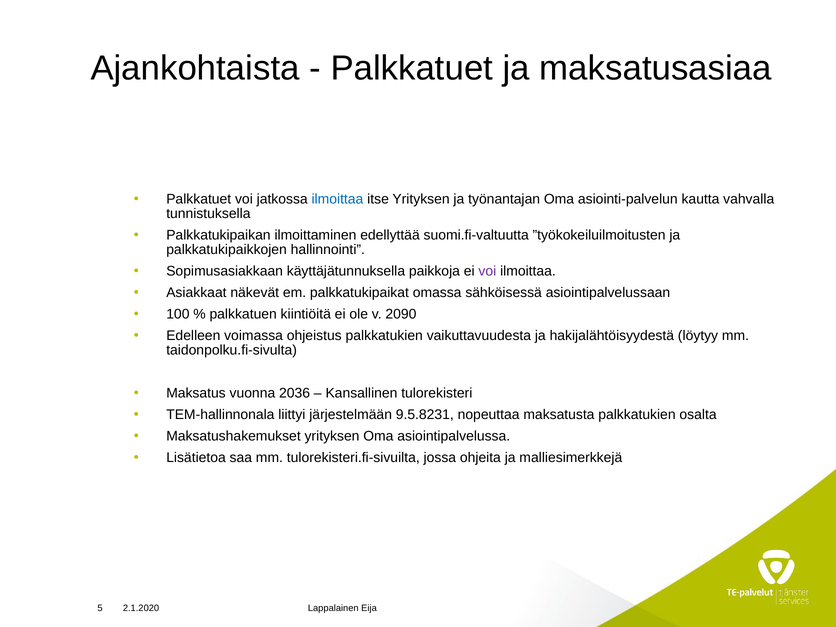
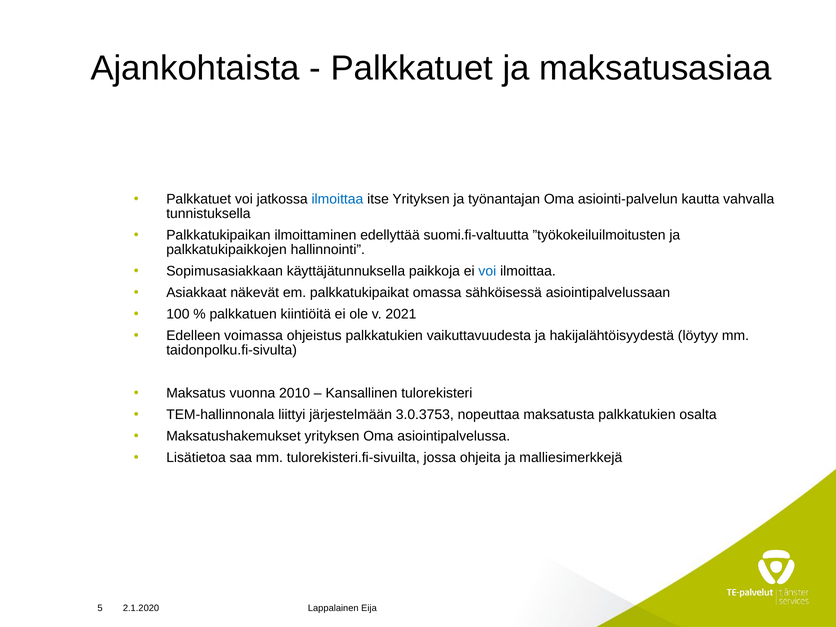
voi at (487, 271) colour: purple -> blue
2090: 2090 -> 2021
2036: 2036 -> 2010
9.5.8231: 9.5.8231 -> 3.0.3753
